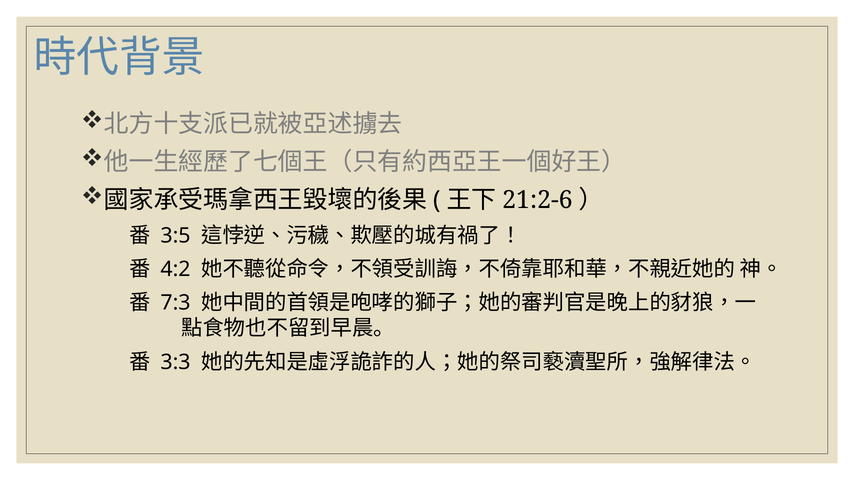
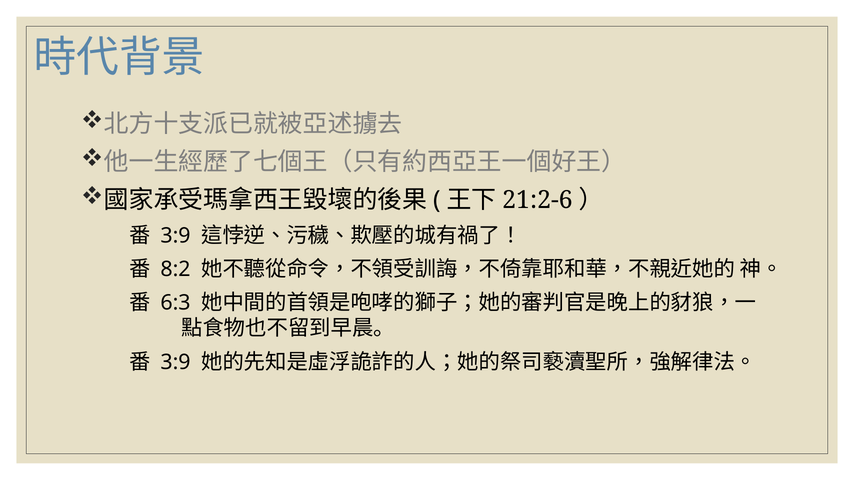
3:5 at (175, 236): 3:5 -> 3:9
4:2: 4:2 -> 8:2
7:3: 7:3 -> 6:3
3:3 at (175, 362): 3:3 -> 3:9
